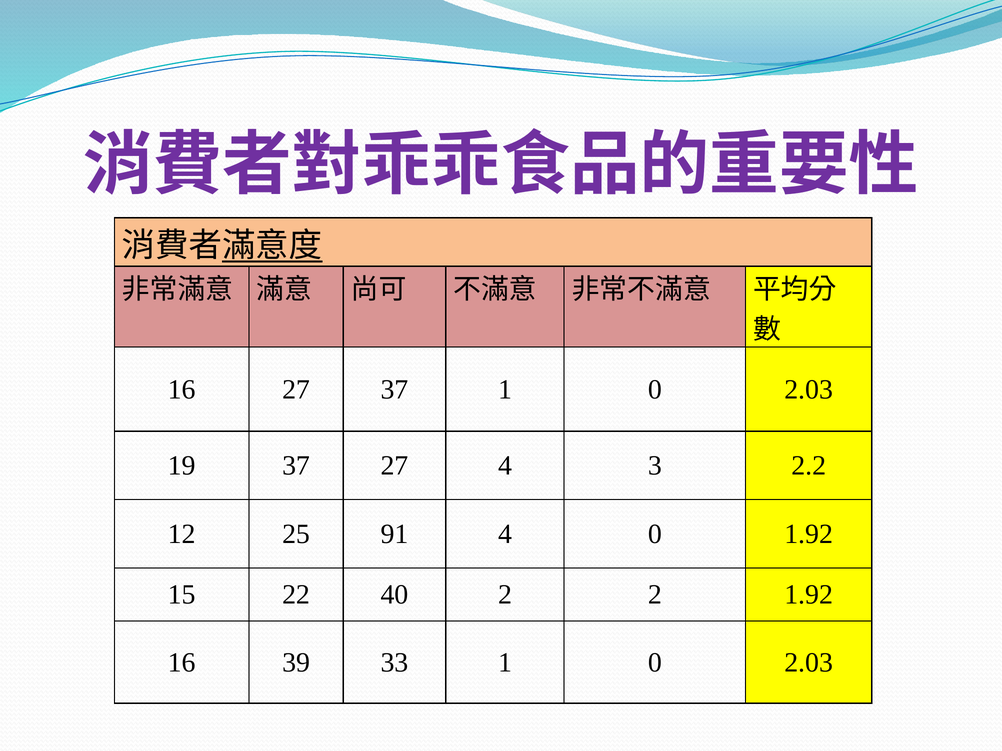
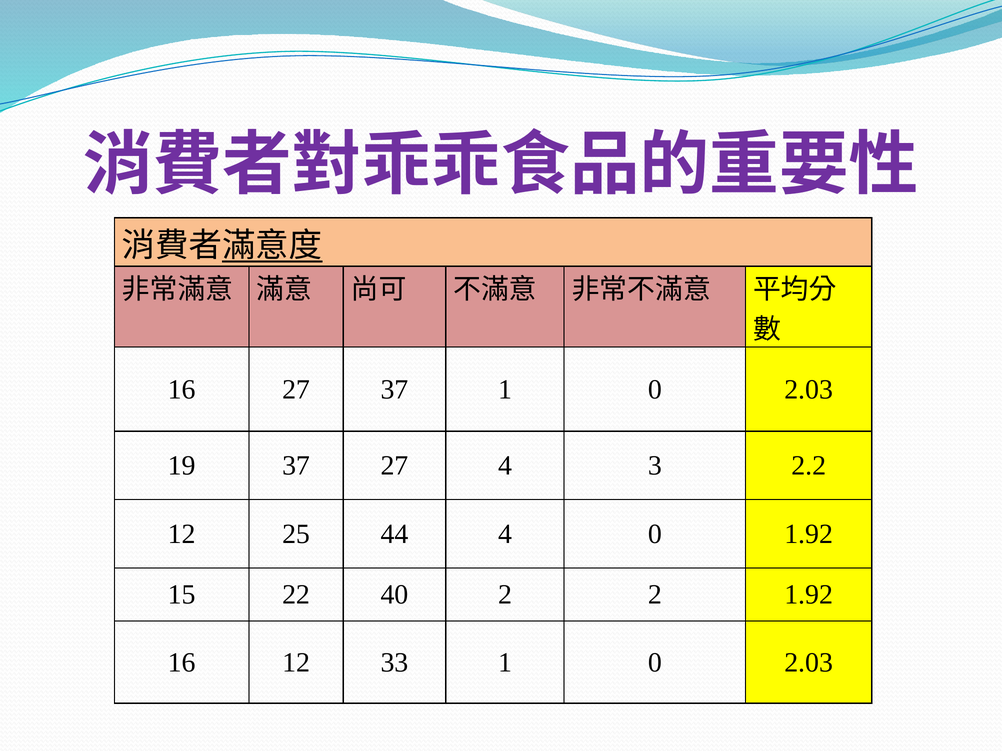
91: 91 -> 44
16 39: 39 -> 12
